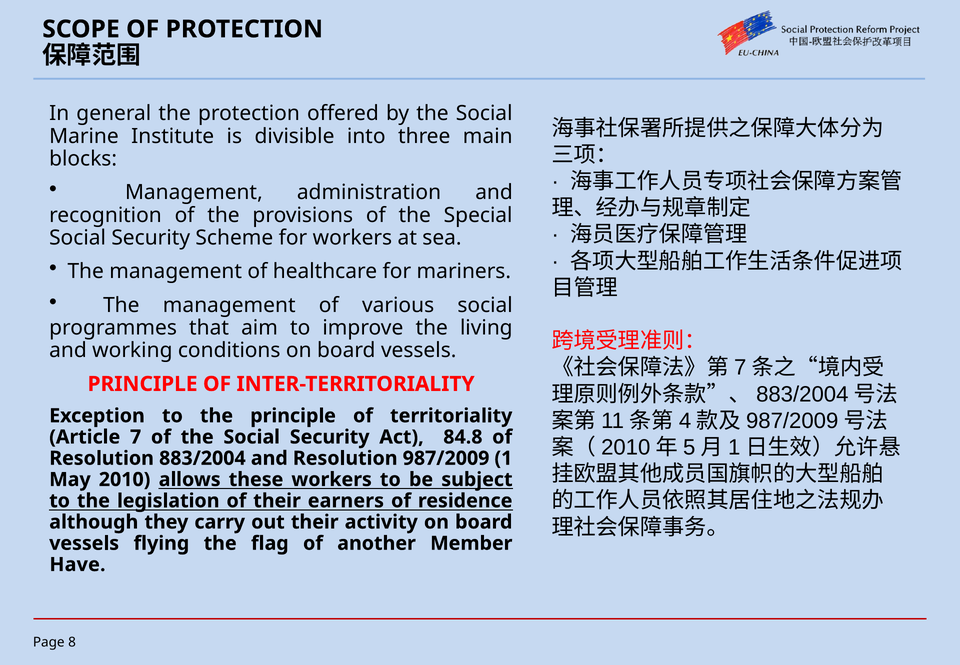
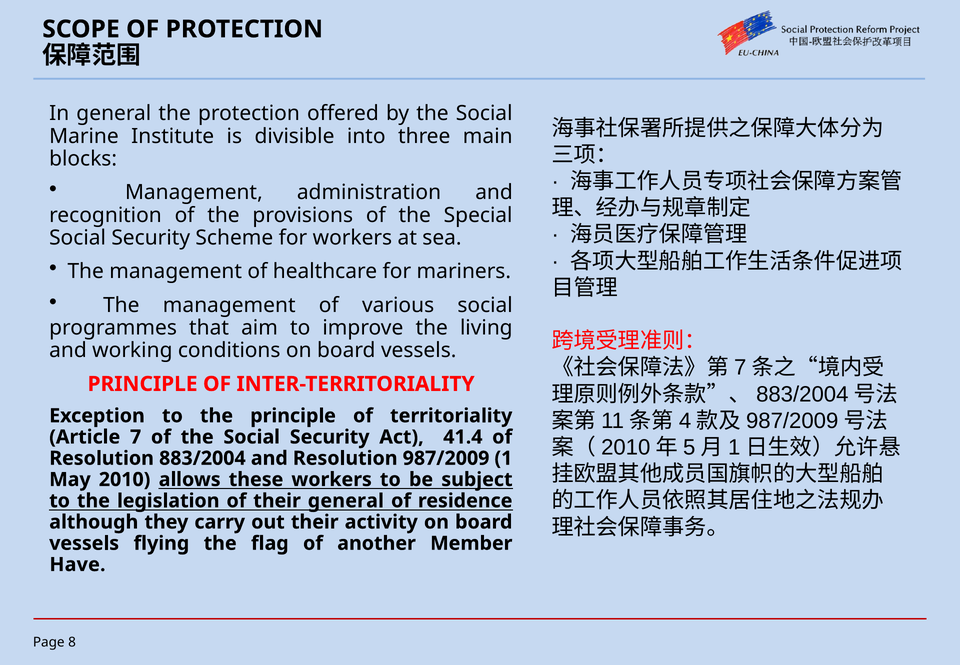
84.8: 84.8 -> 41.4
their earners: earners -> general
